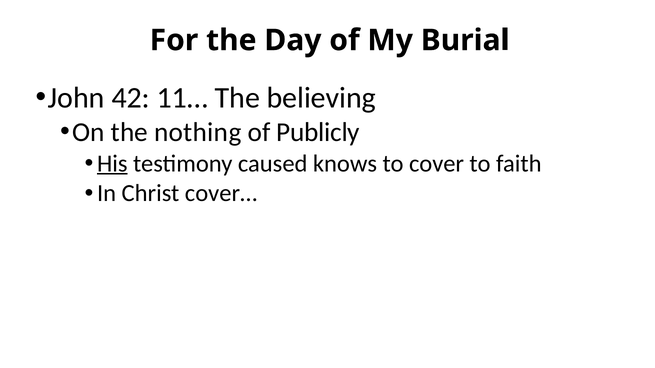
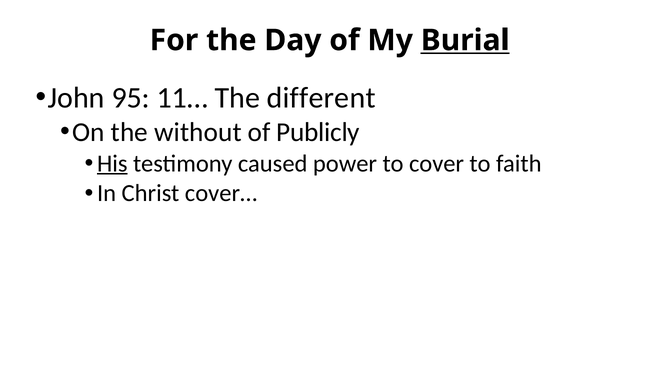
Burial underline: none -> present
42: 42 -> 95
believing: believing -> different
nothing: nothing -> without
knows: knows -> power
